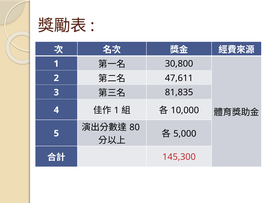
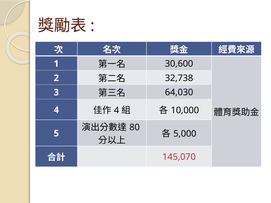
30,800: 30,800 -> 30,600
47,611: 47,611 -> 32,738
81,835: 81,835 -> 64,030
1 at (117, 110): 1 -> 4
145,300: 145,300 -> 145,070
